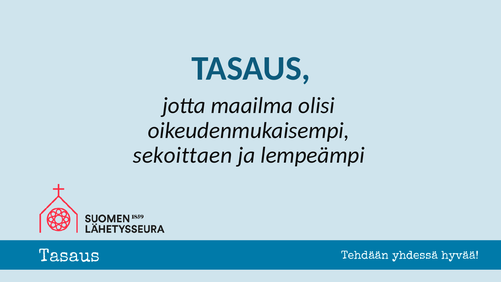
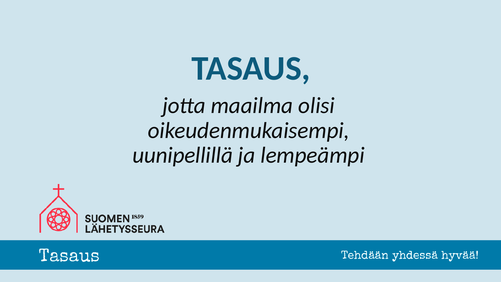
sekoittaen: sekoittaen -> uunipellillä
